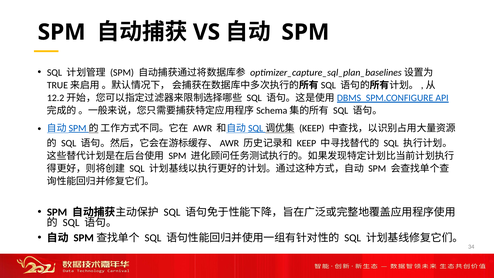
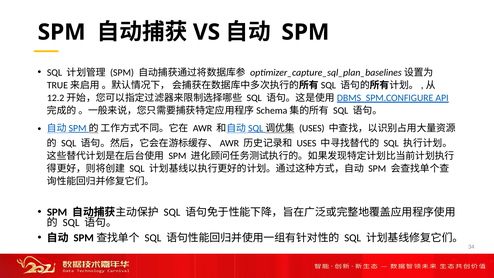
KEEP at (312, 128): KEEP -> USES
KEEP at (306, 143): KEEP -> USES
